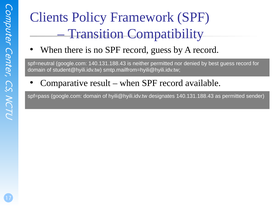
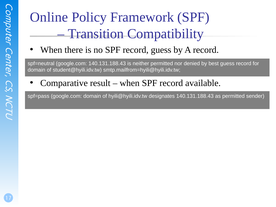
Clients: Clients -> Online
